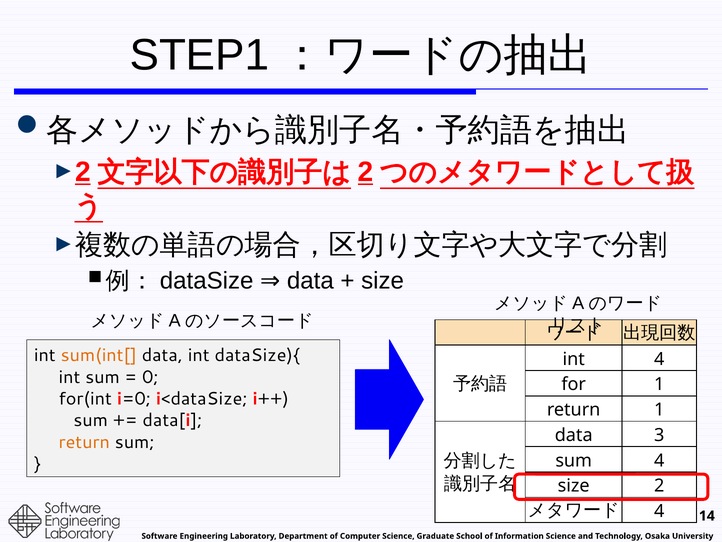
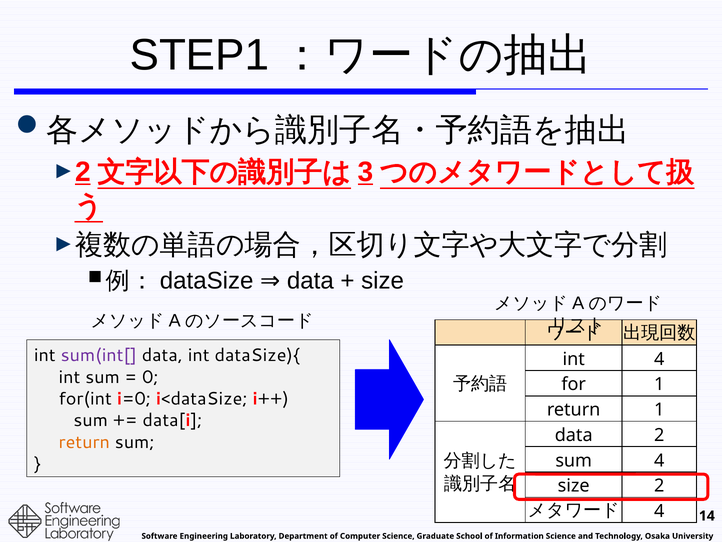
2 at (366, 172): 2 -> 3
sum(int[ colour: orange -> purple
data 3: 3 -> 2
